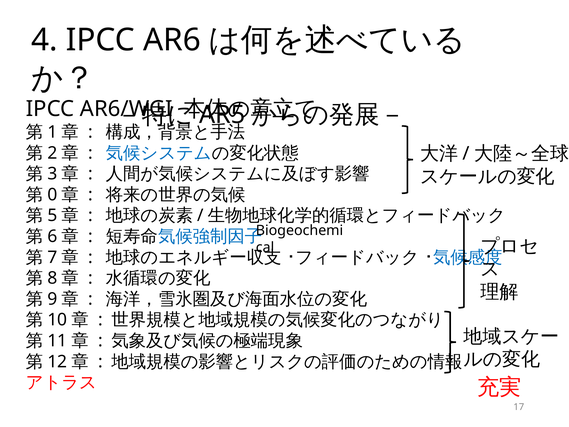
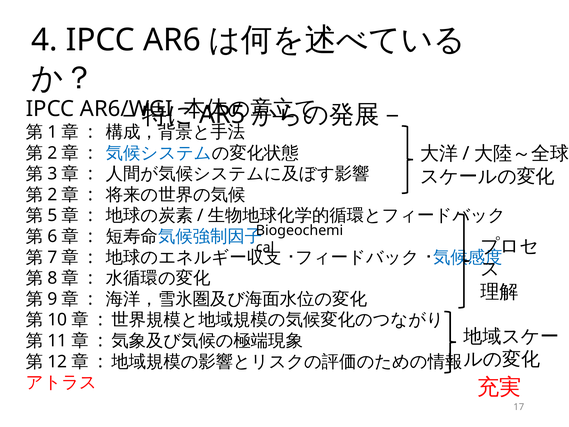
0 at (52, 195): 0 -> 2
